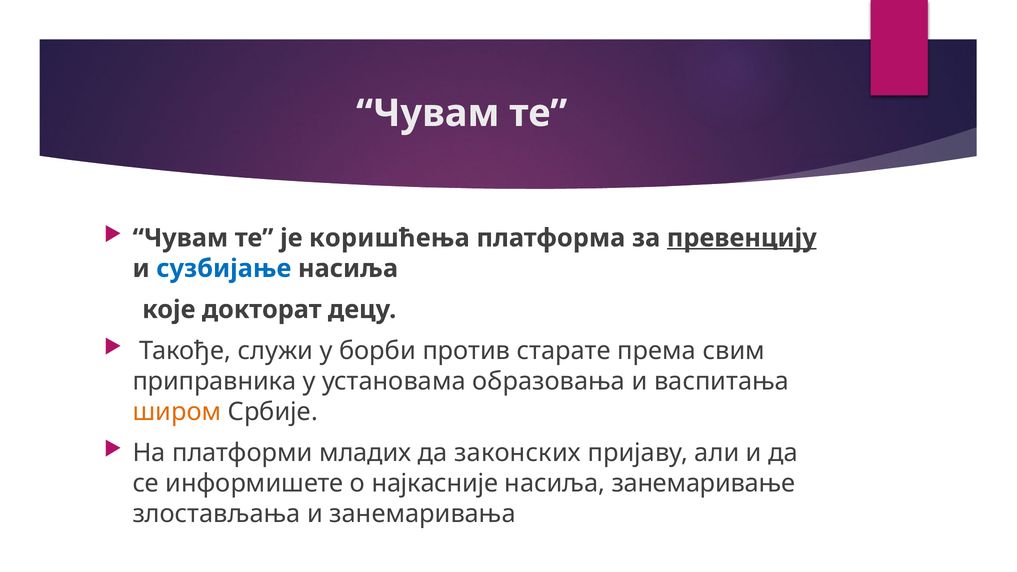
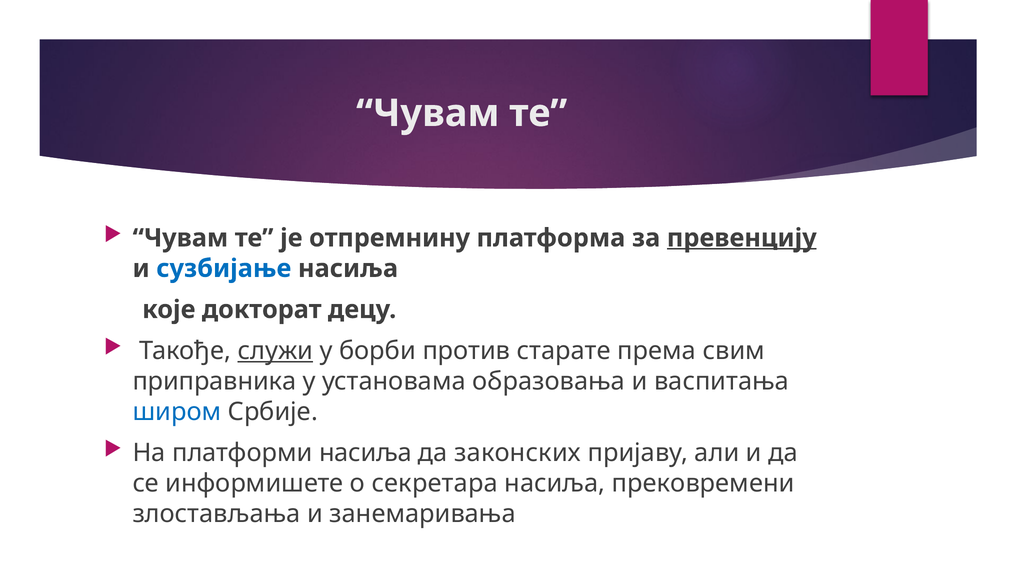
коришћења: коришћења -> отпремнину
служи underline: none -> present
широм colour: orange -> blue
платформи младих: младих -> насиља
најкасније: најкасније -> секретара
занемаривање: занемаривање -> прековремени
